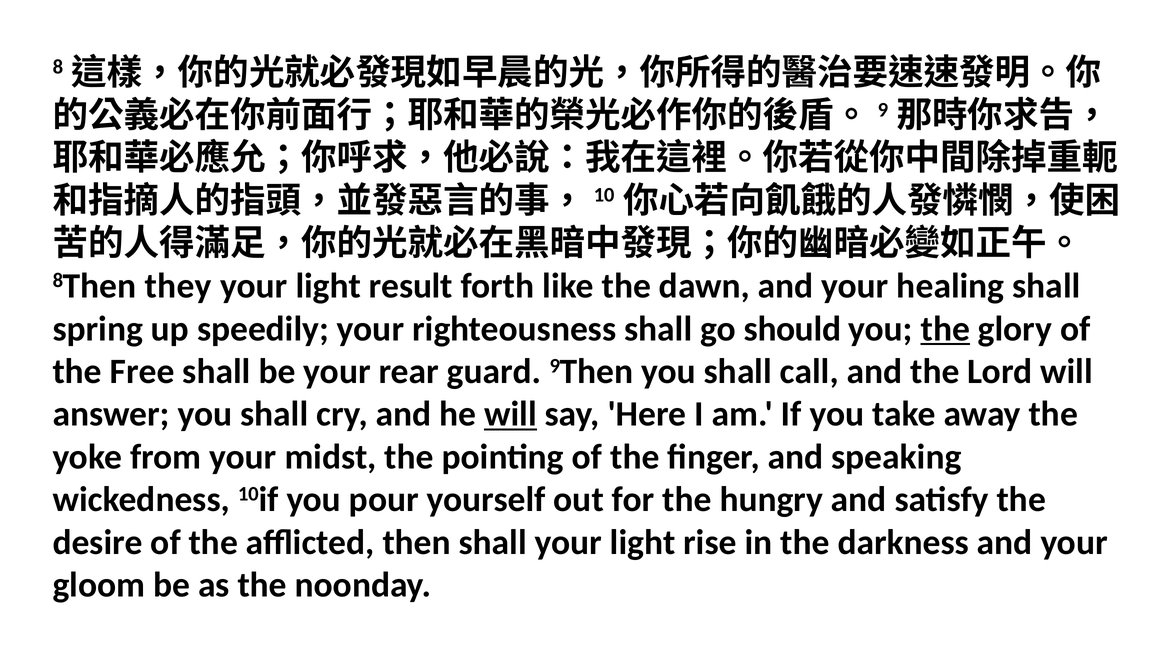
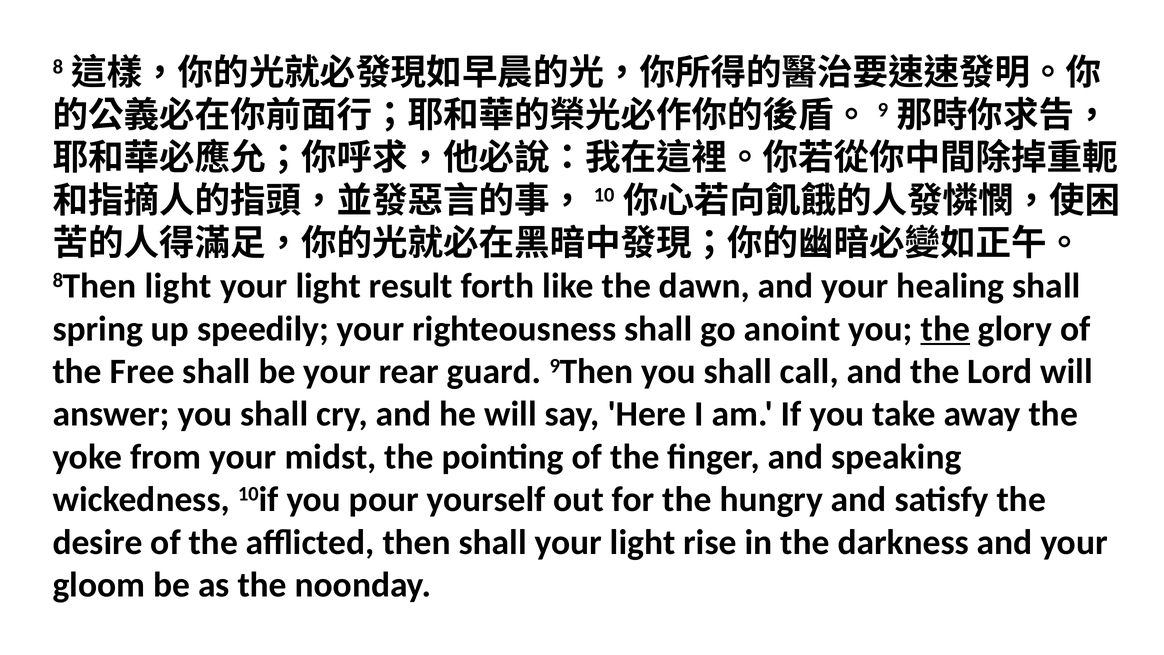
8Then they: they -> light
should: should -> anoint
will at (511, 414) underline: present -> none
